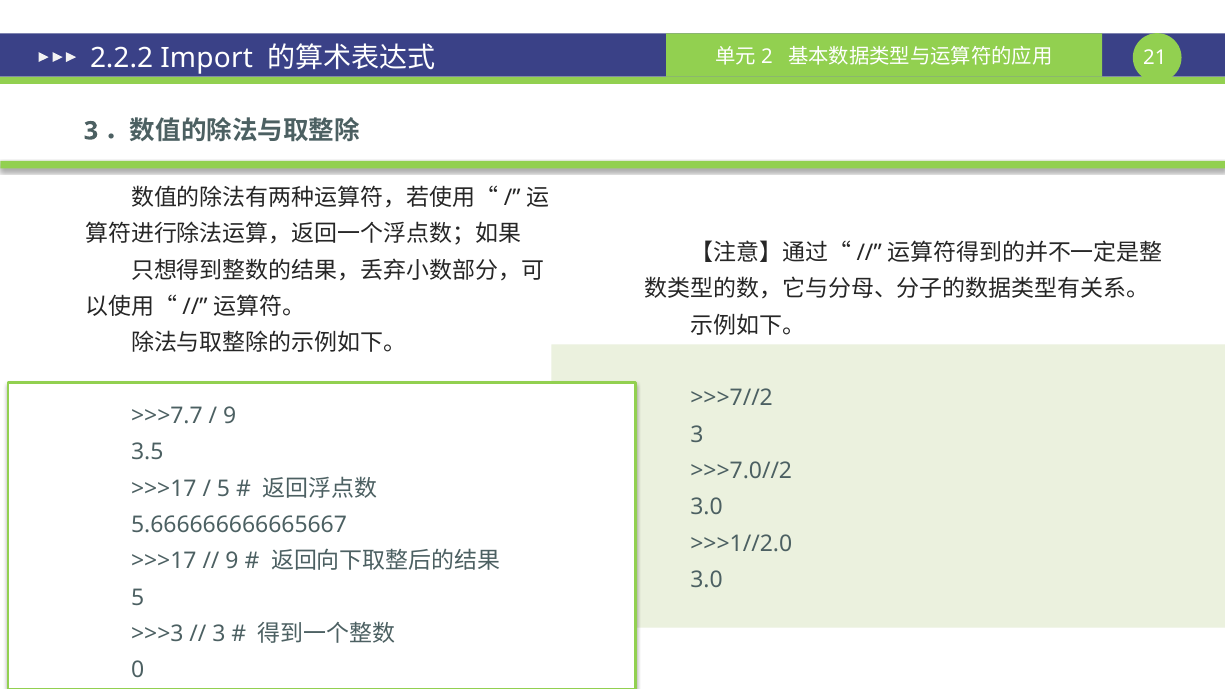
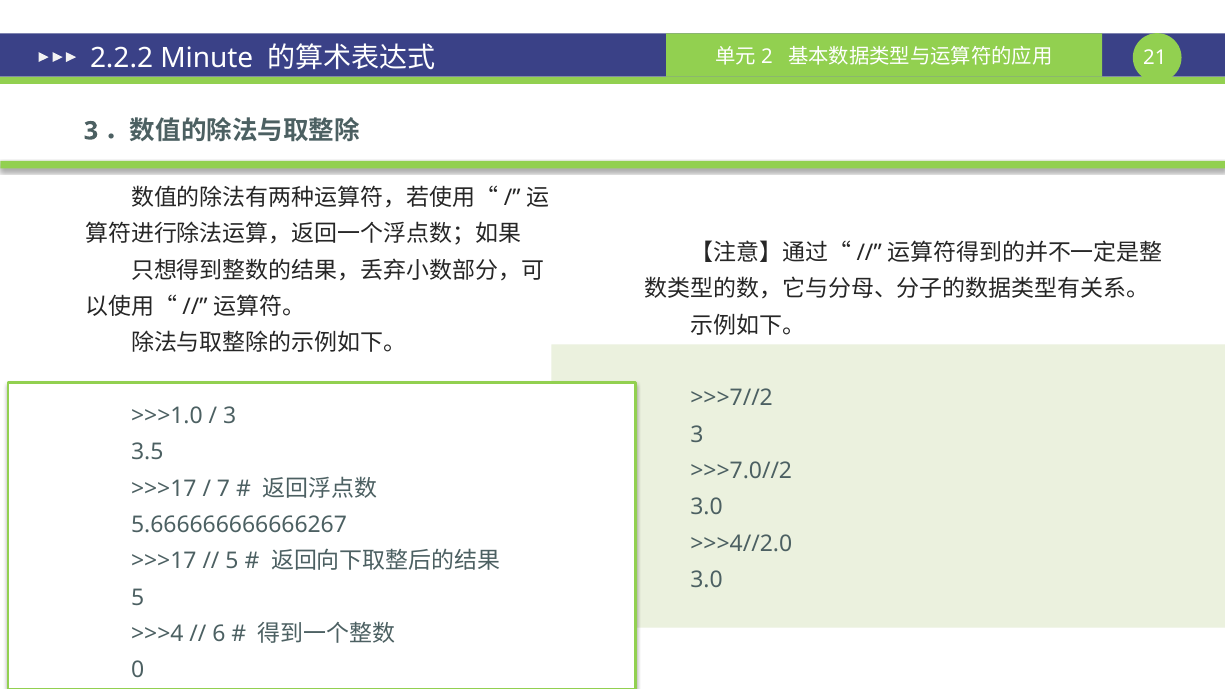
Import: Import -> Minute
>>>7.7: >>>7.7 -> >>>1.0
9 at (230, 416): 9 -> 3
5 at (224, 489): 5 -> 7
5.666666666665667: 5.666666666665667 -> 5.666666666666267
>>>1//2.0: >>>1//2.0 -> >>>4//2.0
9 at (232, 561): 9 -> 5
>>>3: >>>3 -> >>>4
3 at (219, 634): 3 -> 6
